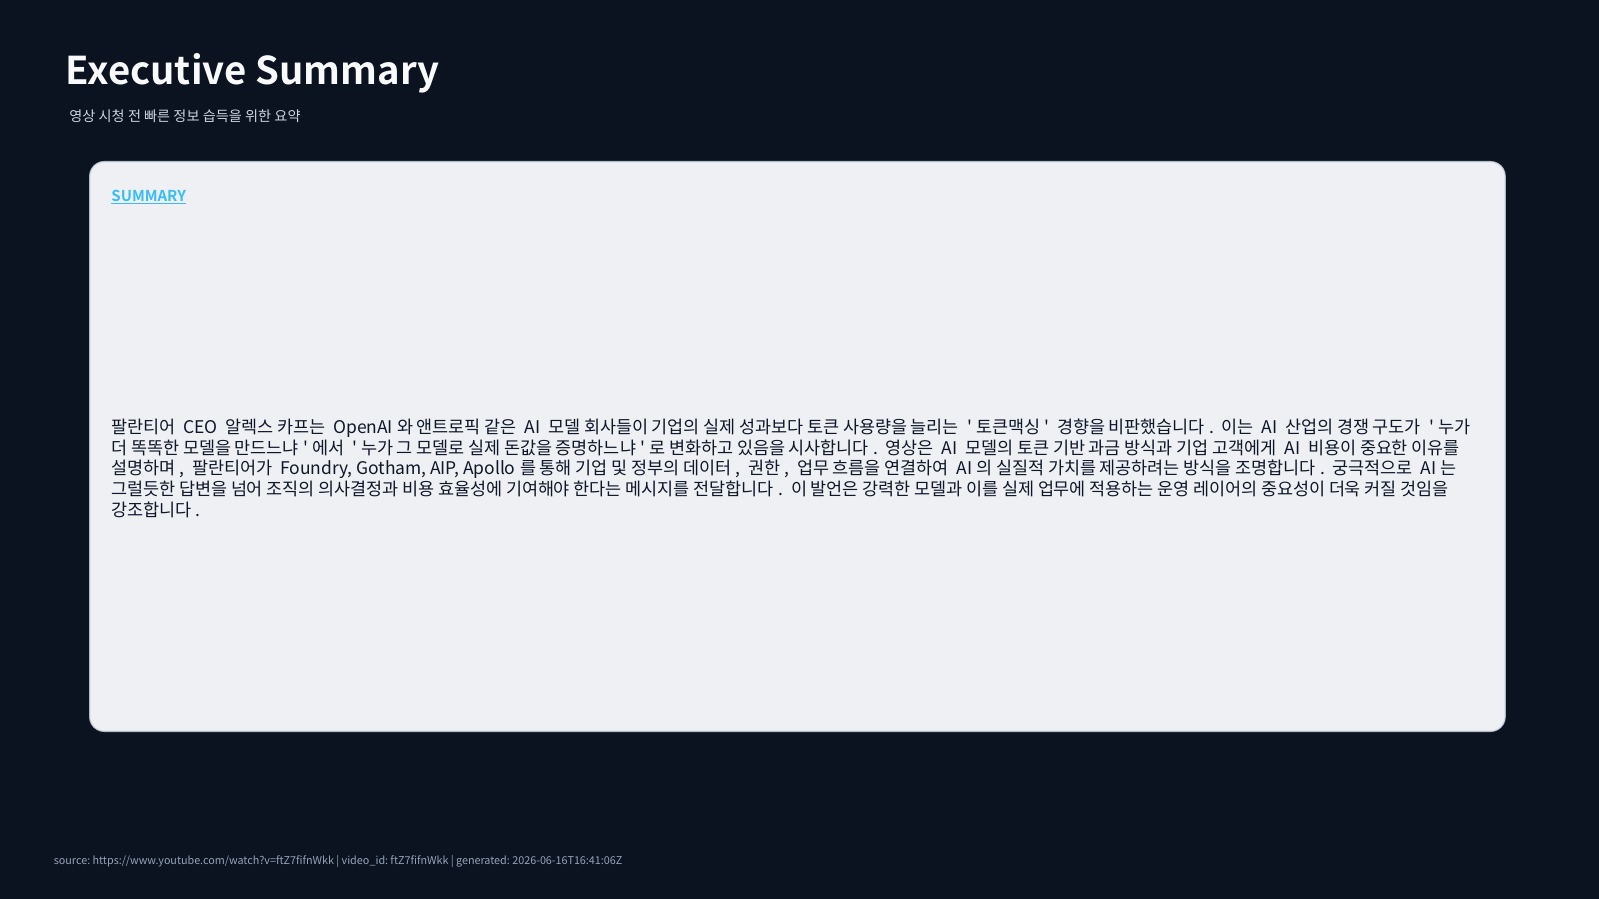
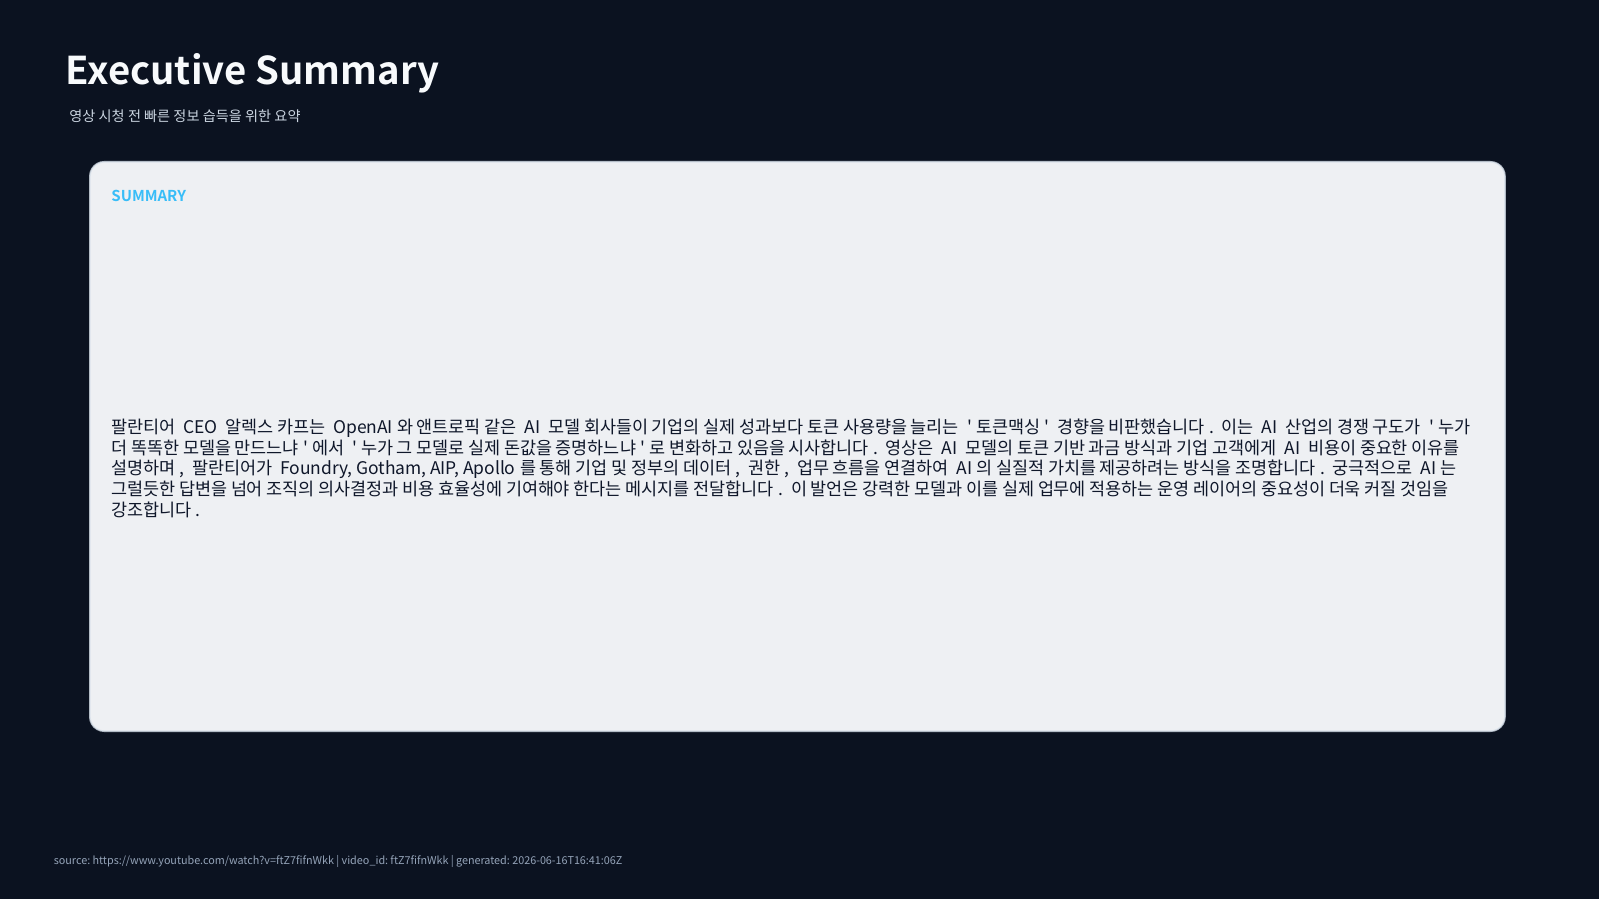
SUMMARY at (149, 197) underline: present -> none
